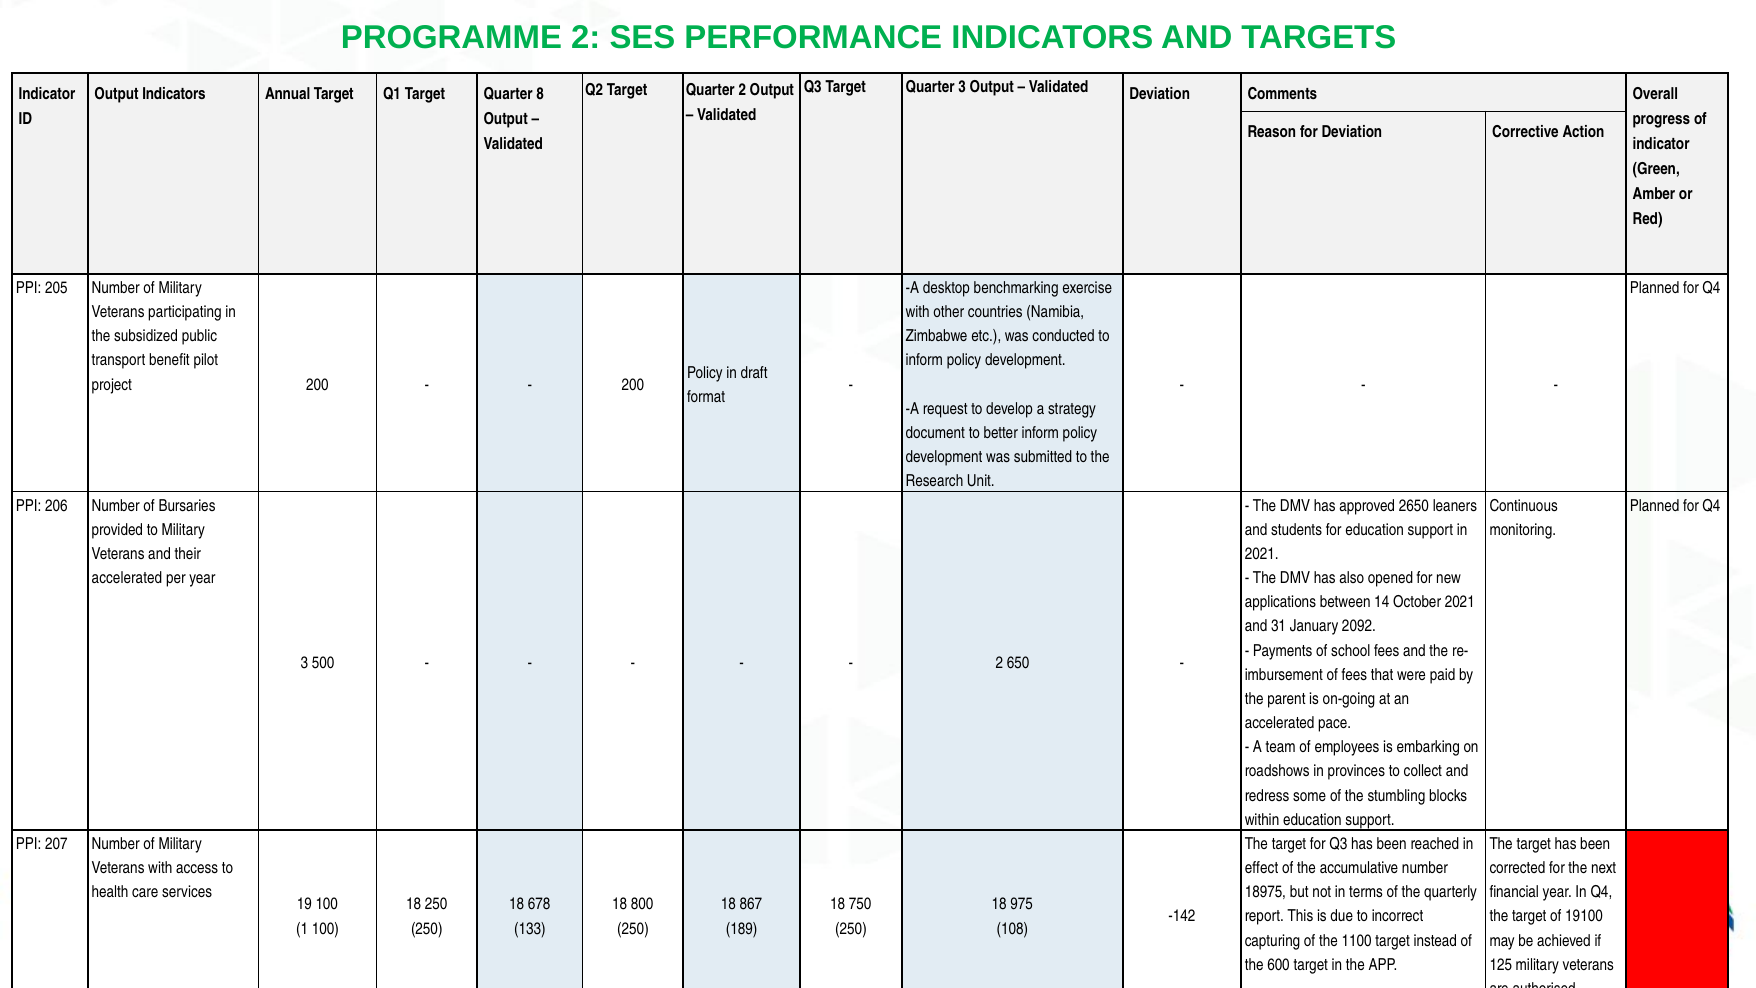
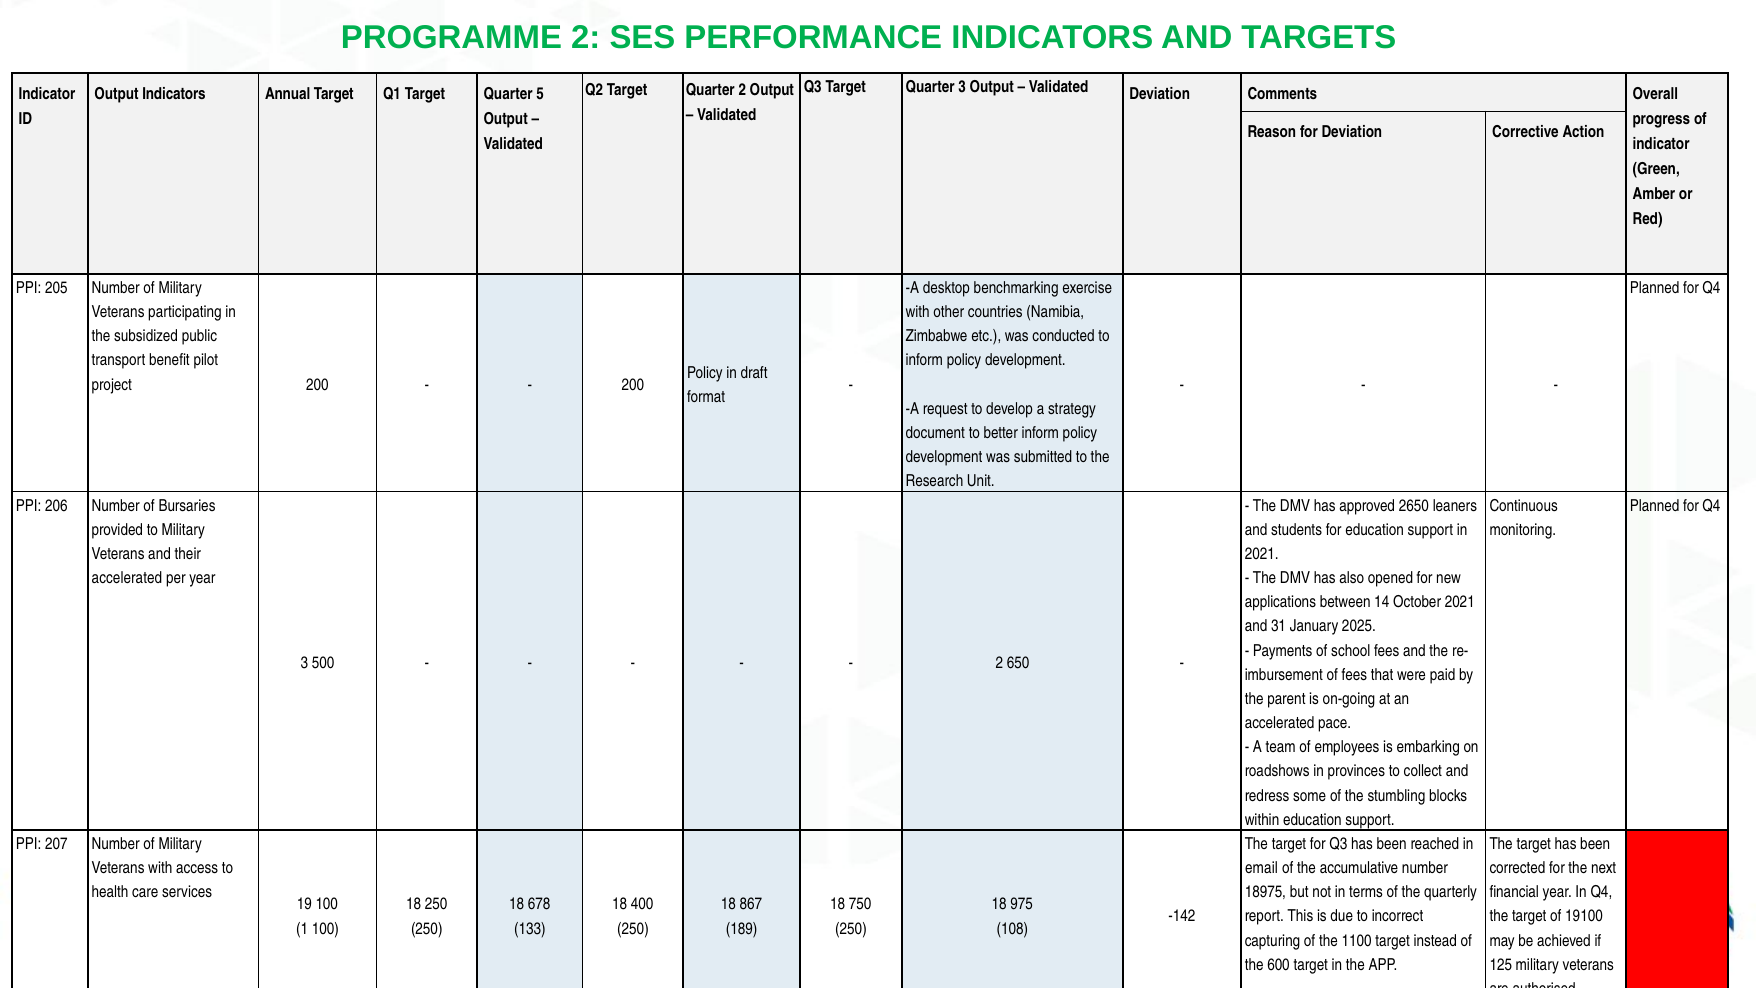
8: 8 -> 5
2092: 2092 -> 2025
effect: effect -> email
800: 800 -> 400
